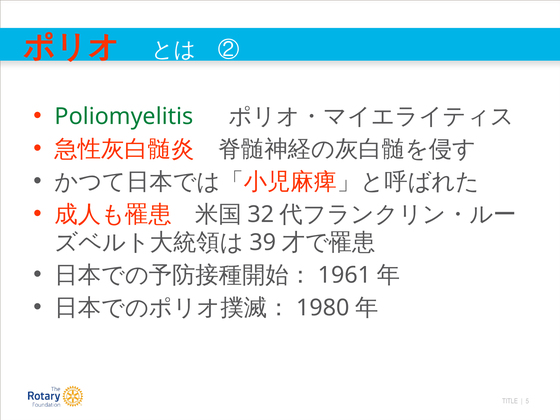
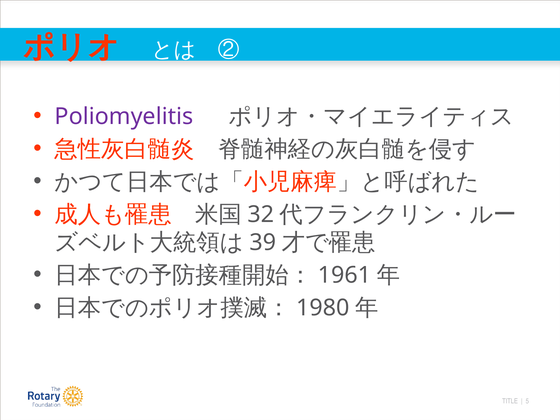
Poliomyelitis colour: green -> purple
